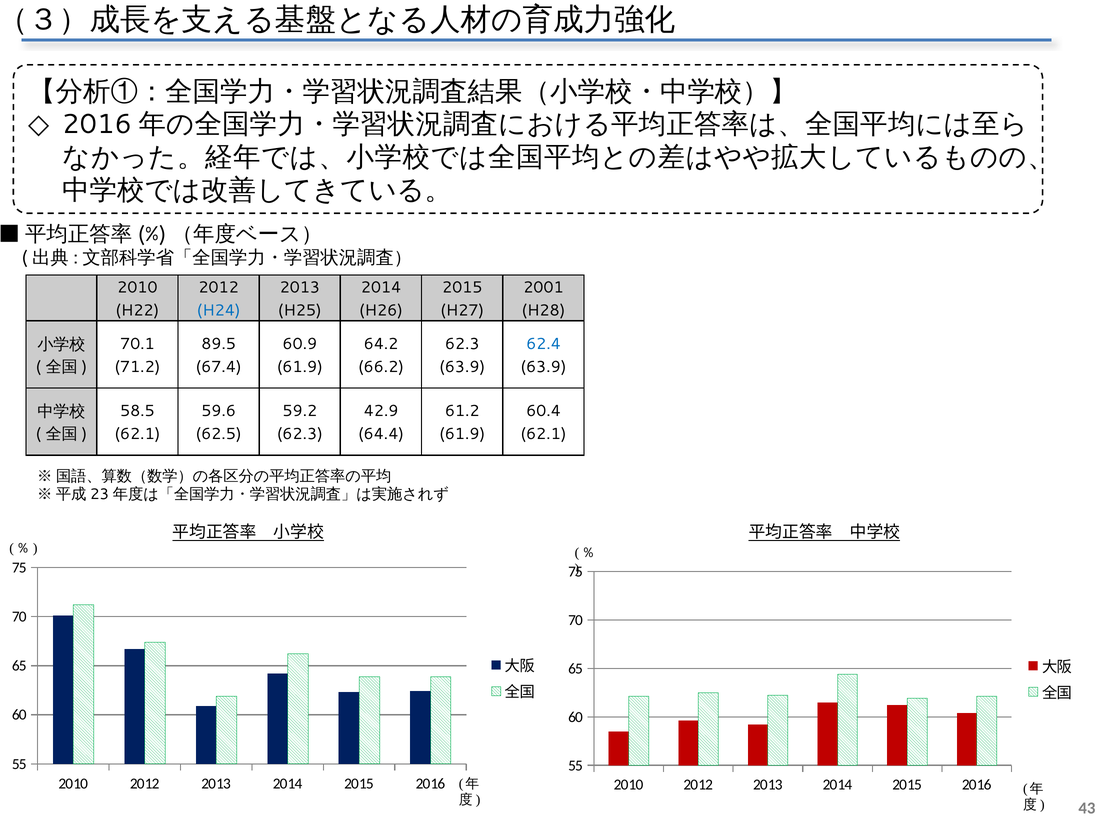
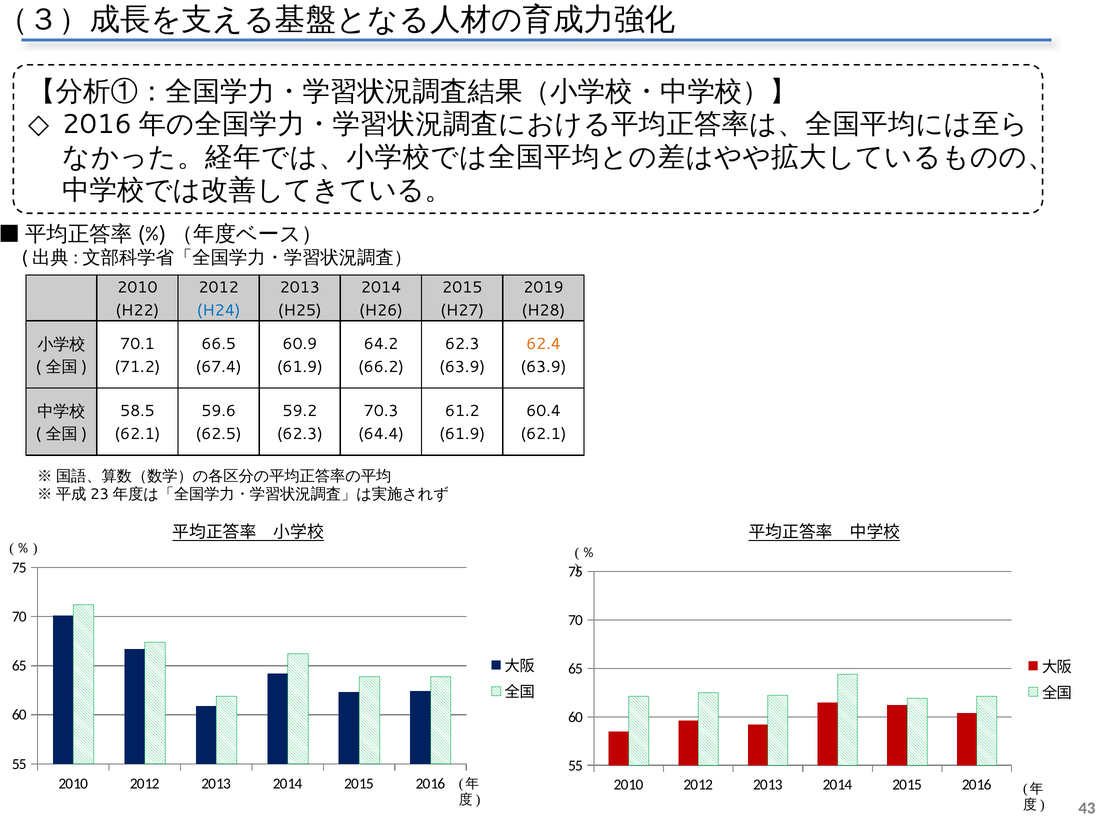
2001: 2001 -> 2019
89.5: 89.5 -> 66.5
62.4 colour: blue -> orange
42.9: 42.9 -> 70.3
